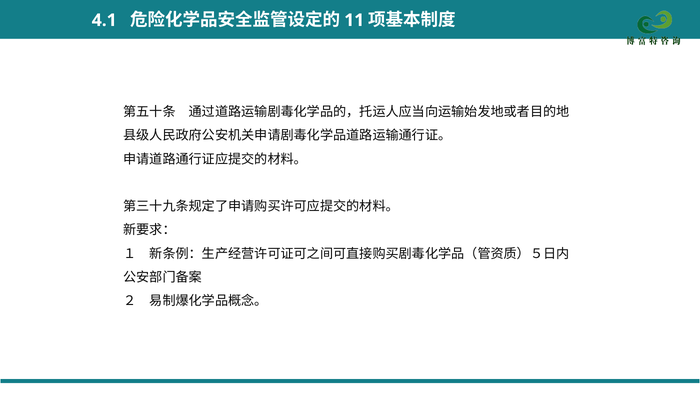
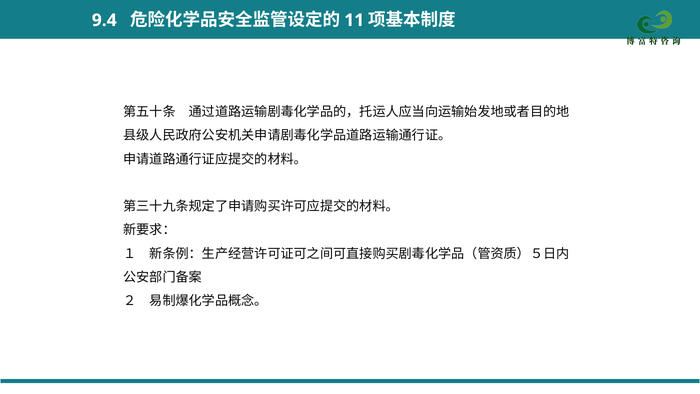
4.1: 4.1 -> 9.4
